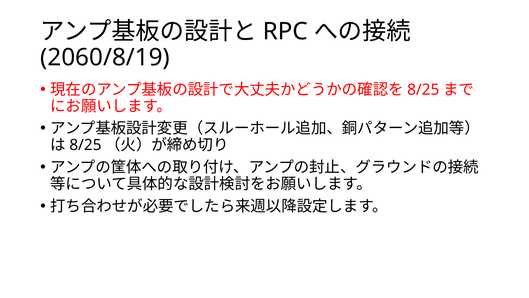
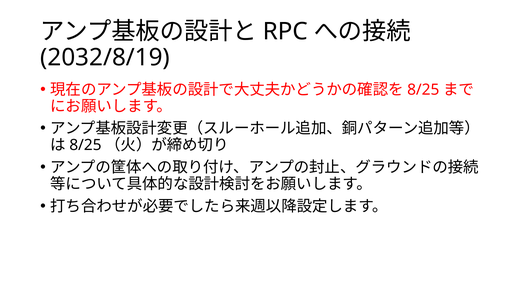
2060/8/19: 2060/8/19 -> 2032/8/19
